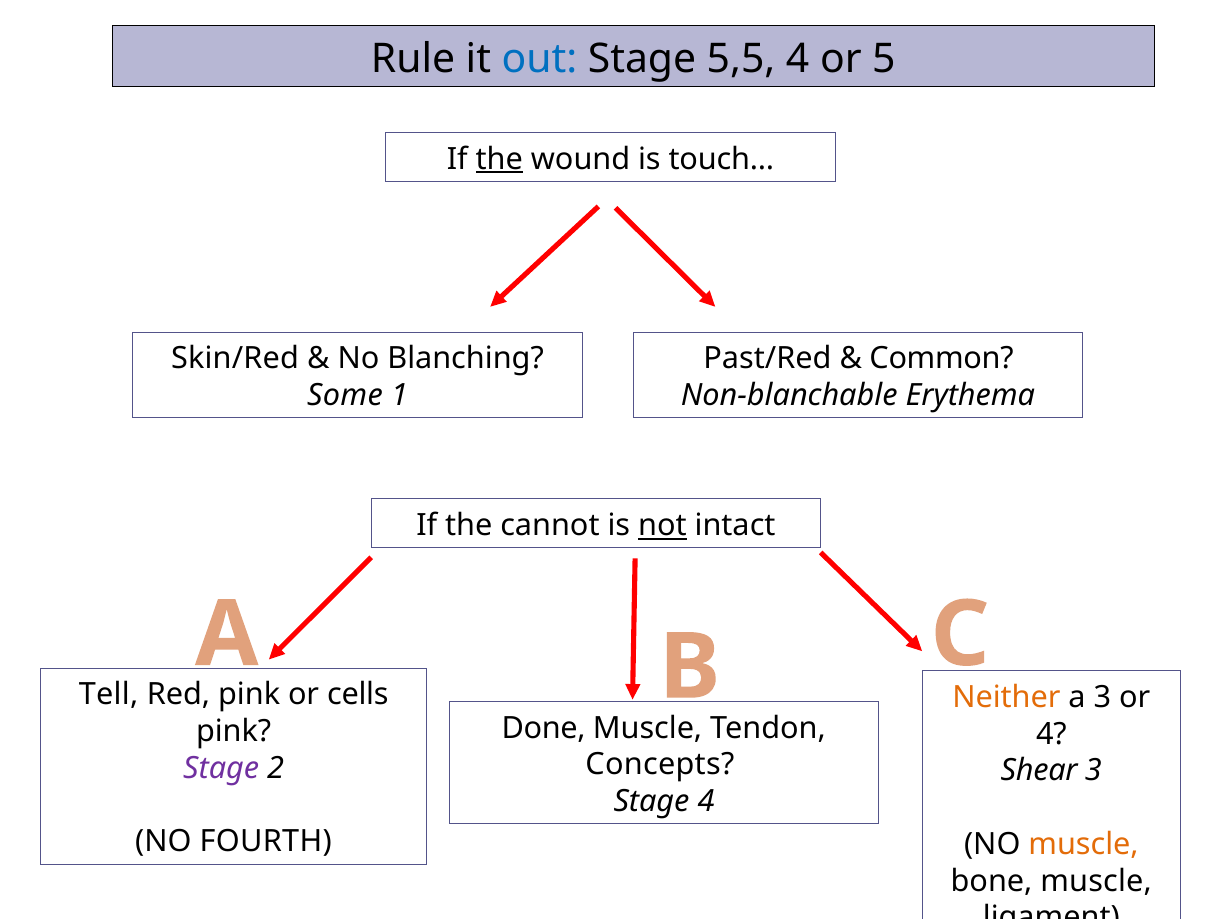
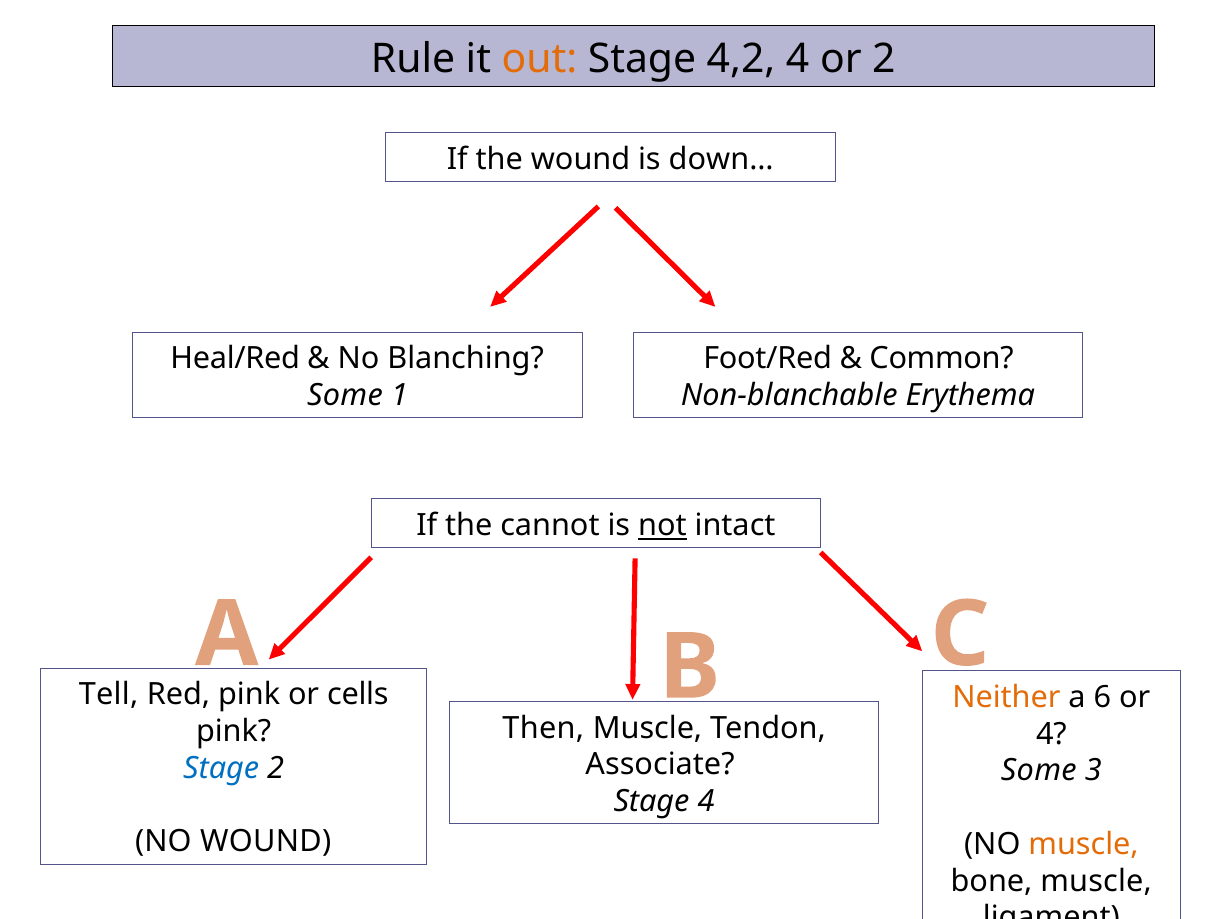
out colour: blue -> orange
5,5: 5,5 -> 4,2
or 5: 5 -> 2
the at (499, 159) underline: present -> none
touch…: touch… -> down…
Skin/Red: Skin/Red -> Heal/Red
Past/Red: Past/Red -> Foot/Red
a 3: 3 -> 6
Done: Done -> Then
Concepts: Concepts -> Associate
Stage at (221, 769) colour: purple -> blue
Shear at (1039, 771): Shear -> Some
NO FOURTH: FOURTH -> WOUND
